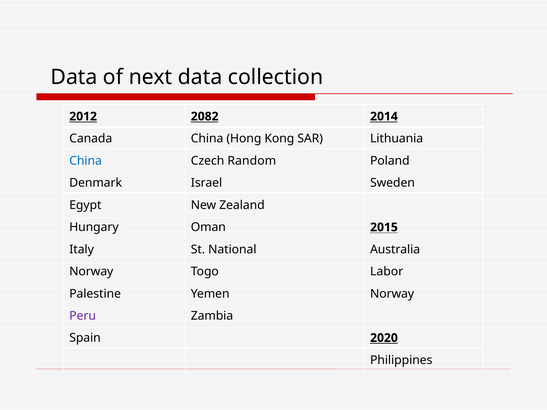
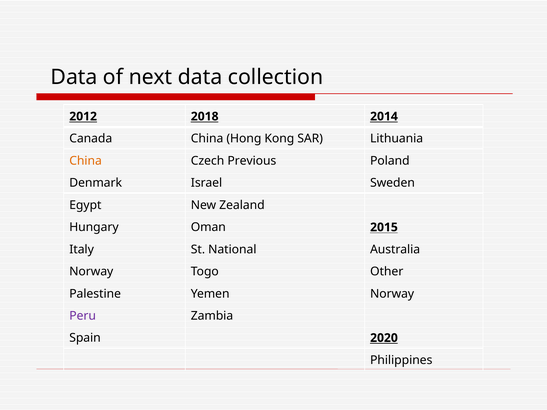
2082: 2082 -> 2018
China at (86, 161) colour: blue -> orange
Random: Random -> Previous
Labor: Labor -> Other
